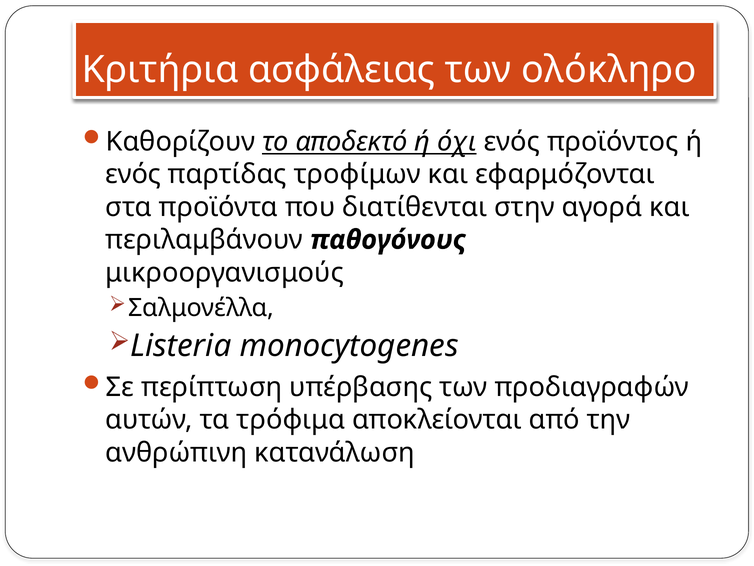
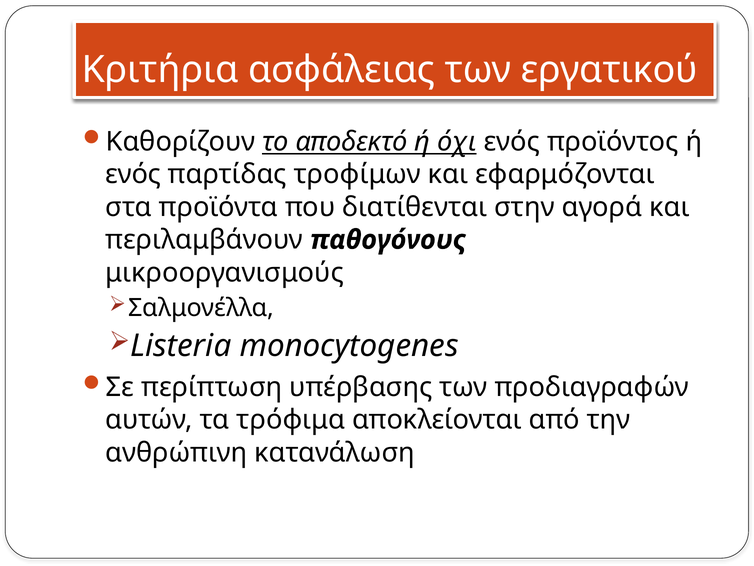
ολόκληρο: ολόκληρο -> εργατικού
